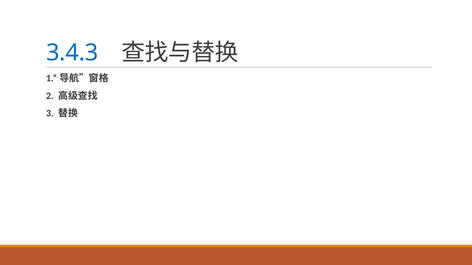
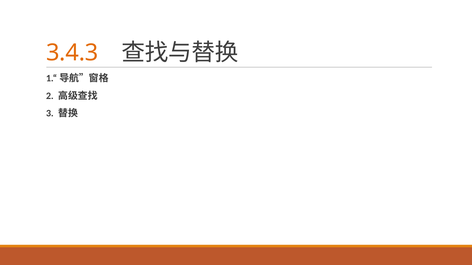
3.4.3 colour: blue -> orange
